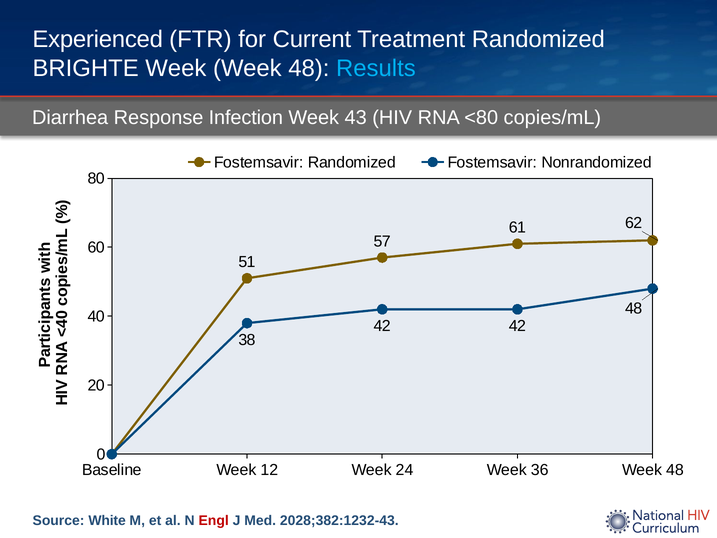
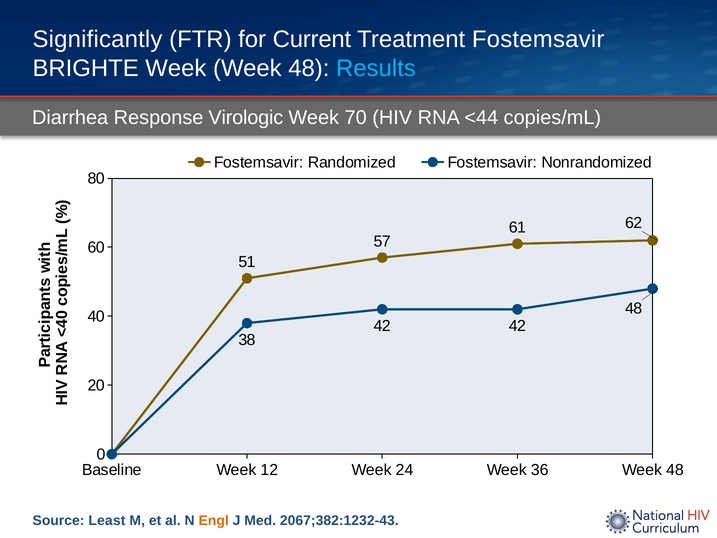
Experienced: Experienced -> Significantly
Treatment Randomized: Randomized -> Fostemsavir
Infection: Infection -> Virologic
43: 43 -> 70
<80: <80 -> <44
White: White -> Least
Engl colour: red -> orange
2028;382:1232-43: 2028;382:1232-43 -> 2067;382:1232-43
